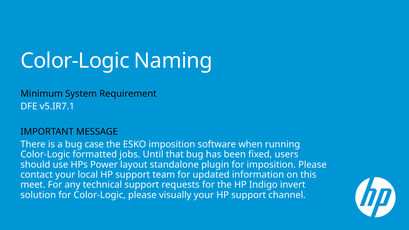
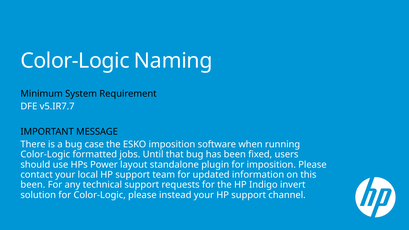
v5.IR7.1: v5.IR7.1 -> v5.IR7.7
meet at (33, 185): meet -> been
visually: visually -> instead
